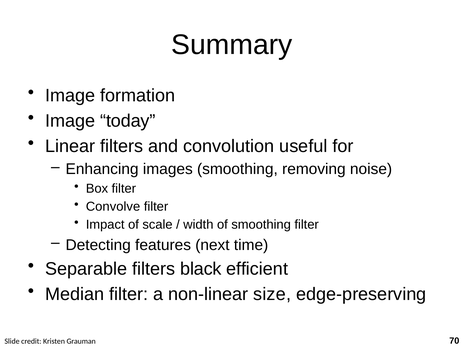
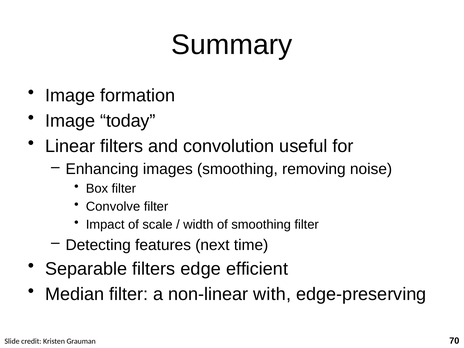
black: black -> edge
size: size -> with
